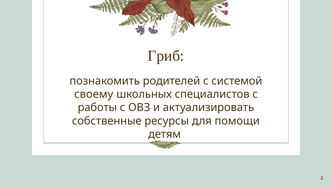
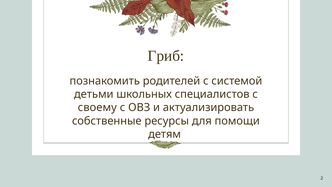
своему: своему -> детьми
работы: работы -> своему
